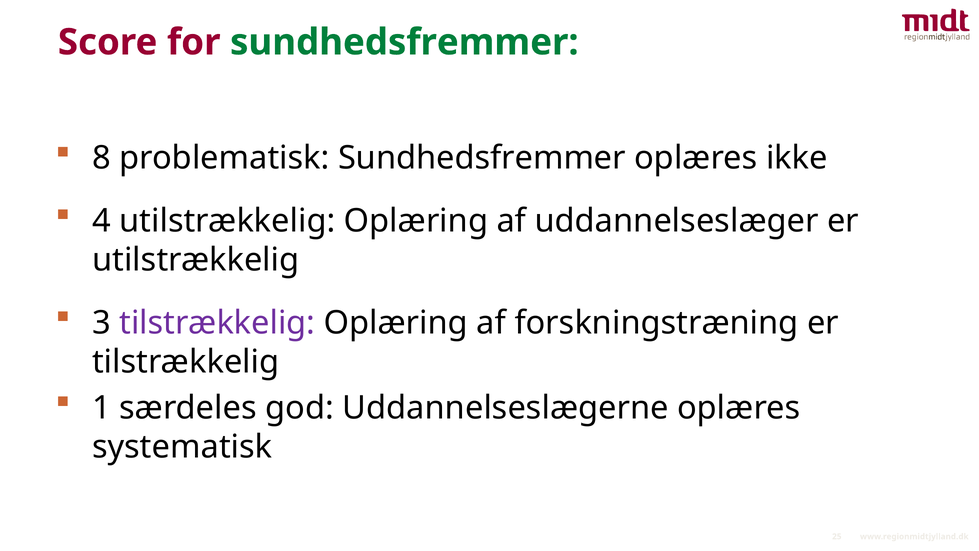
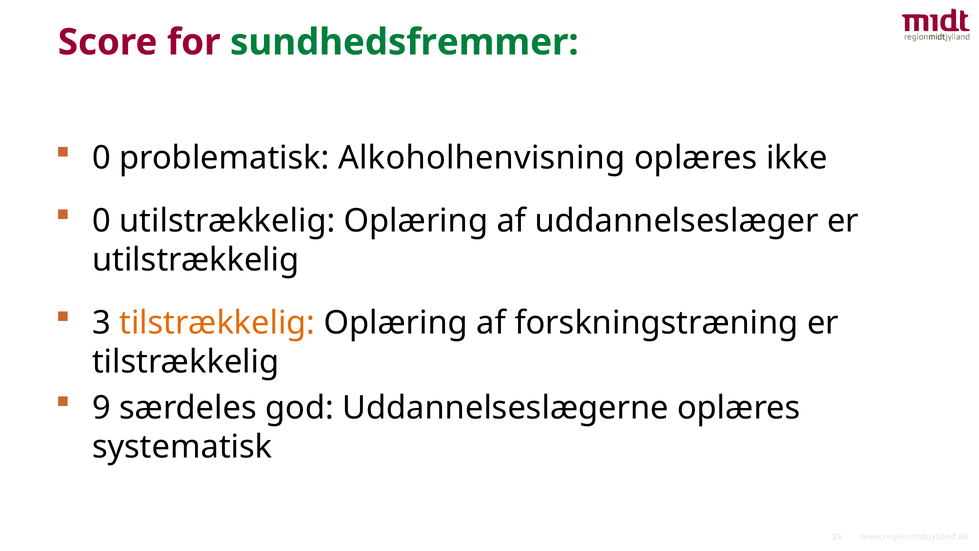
8 at (101, 158): 8 -> 0
problematisk Sundhedsfremmer: Sundhedsfremmer -> Alkoholhenvisning
4 at (101, 221): 4 -> 0
tilstrækkelig at (217, 323) colour: purple -> orange
1: 1 -> 9
